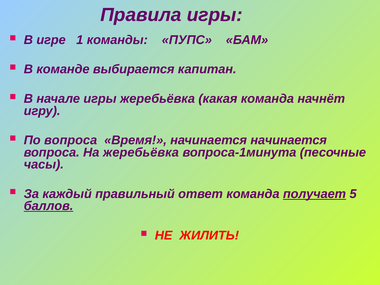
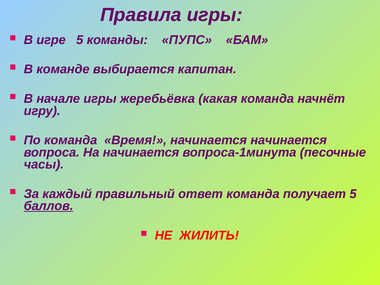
игре 1: 1 -> 5
По вопроса: вопроса -> команда
На жеребьёвка: жеребьёвка -> начинается
получает underline: present -> none
